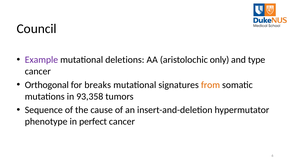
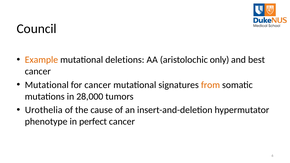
Example colour: purple -> orange
type: type -> best
Orthogonal at (47, 85): Orthogonal -> Mutational
for breaks: breaks -> cancer
93,358: 93,358 -> 28,000
Sequence: Sequence -> Urothelia
